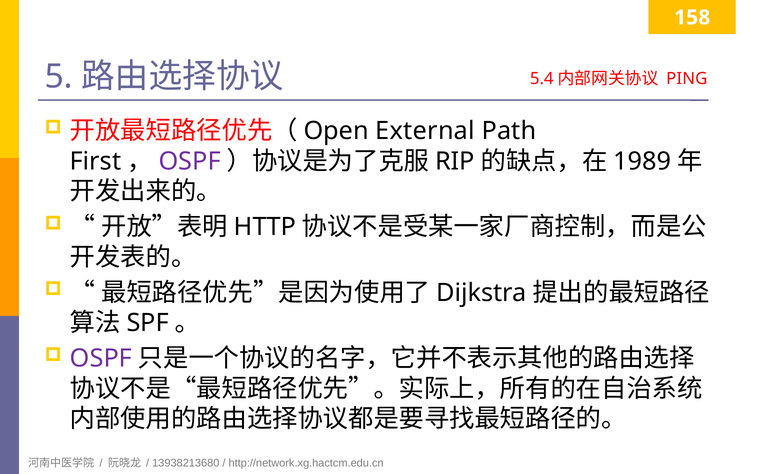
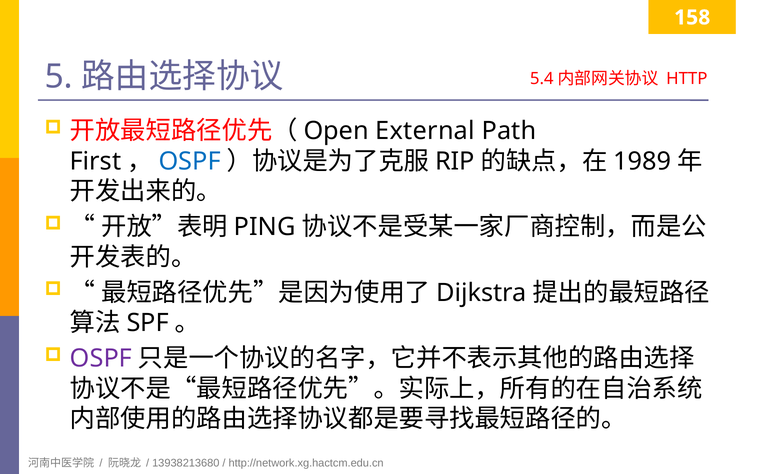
PING: PING -> HTTP
OSPF at (190, 161) colour: purple -> blue
HTTP: HTTP -> PING
